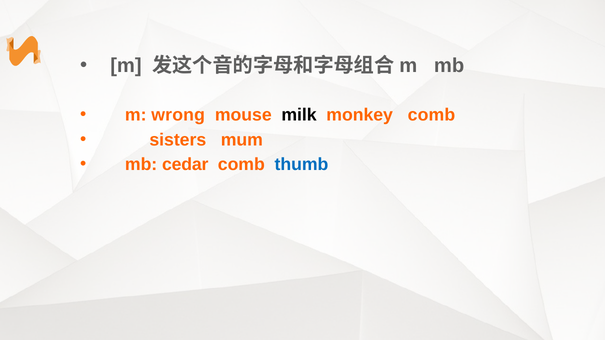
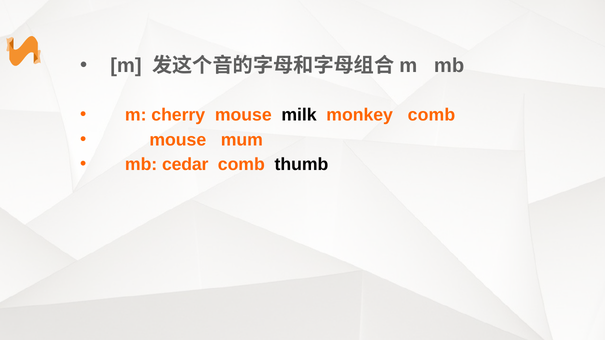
wrong: wrong -> cherry
sisters at (178, 140): sisters -> mouse
thumb colour: blue -> black
